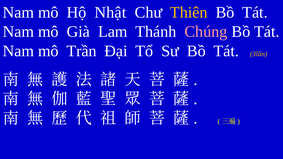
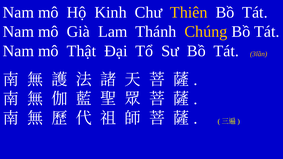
Nhật: Nhật -> Kinh
Chúng colour: pink -> yellow
Trần: Trần -> Thật
